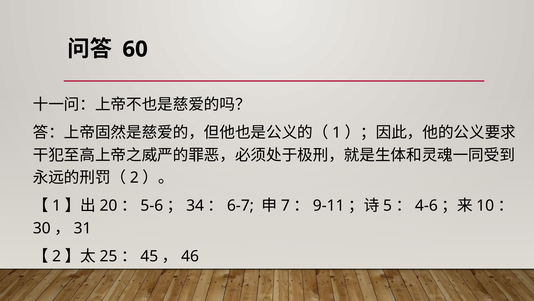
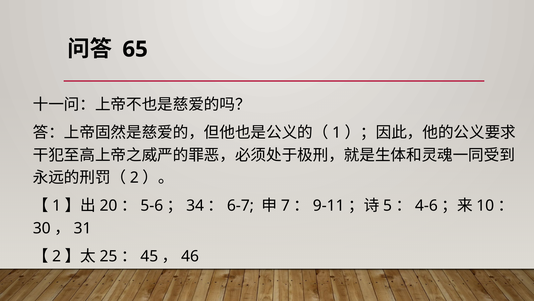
60: 60 -> 65
